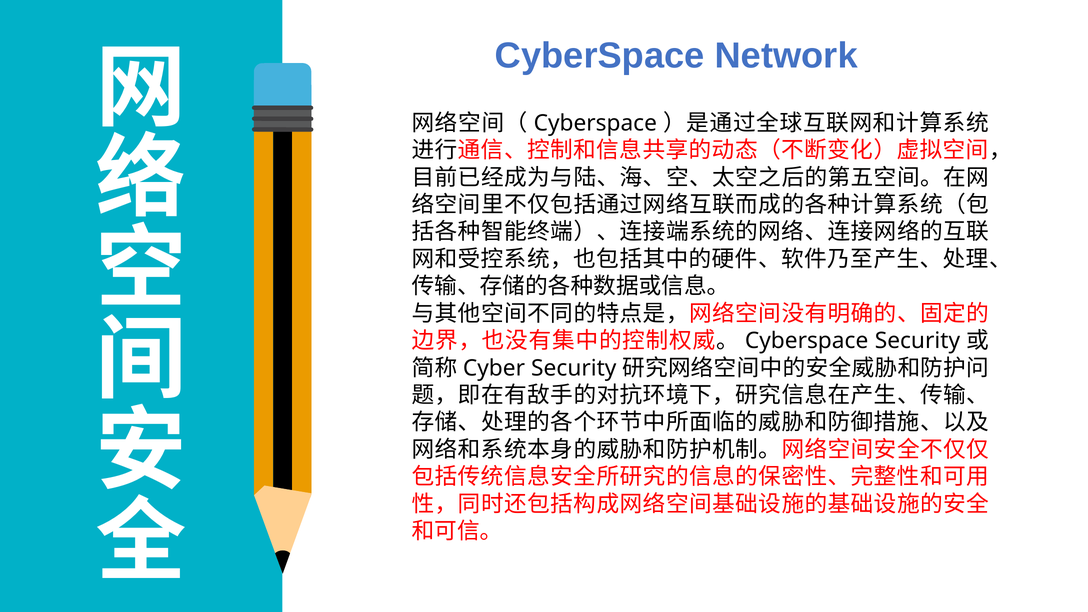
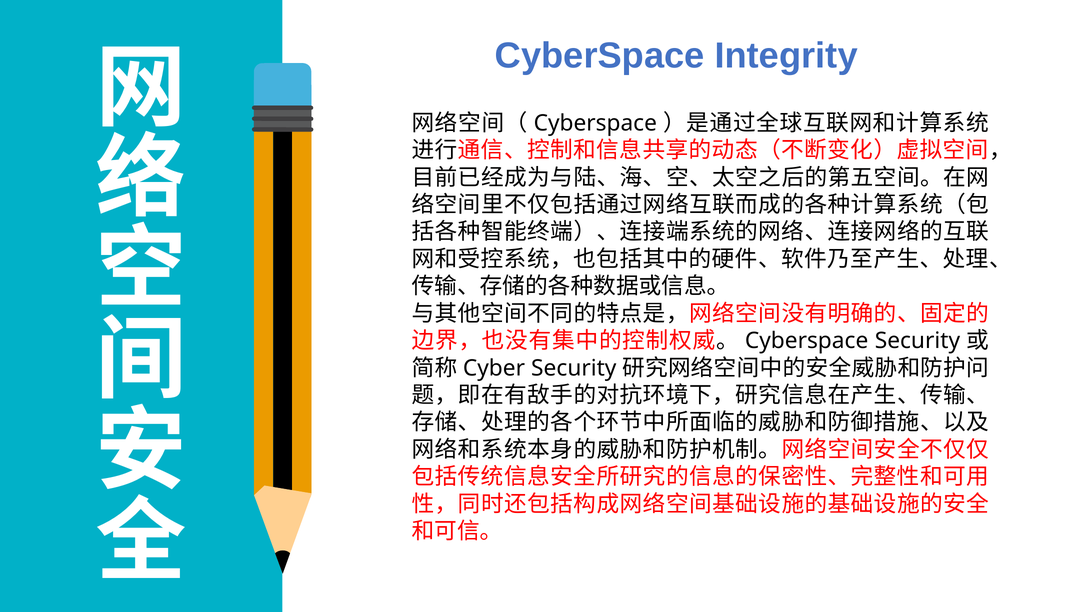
Network: Network -> Integrity
